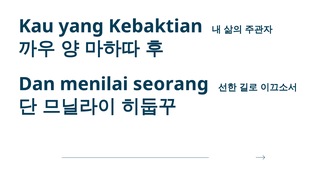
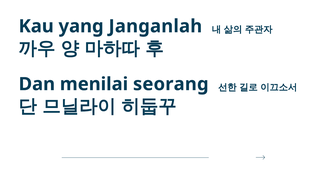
Kebaktian: Kebaktian -> Janganlah
